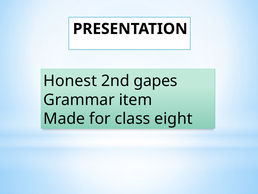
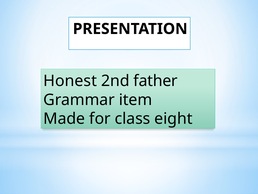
gapes: gapes -> father
